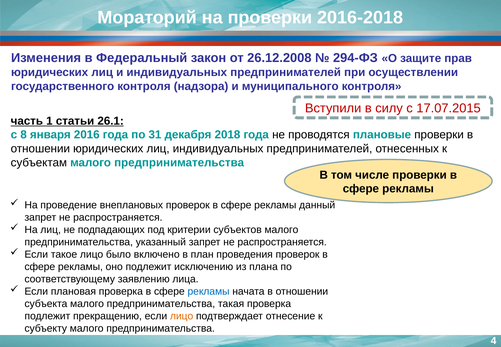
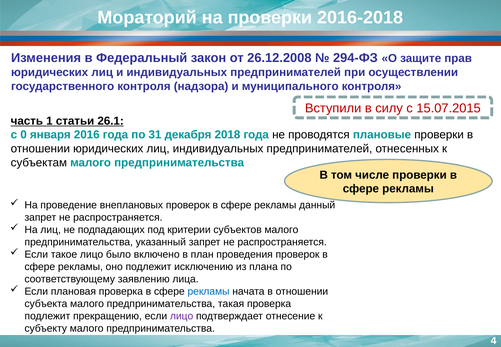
17.07.2015: 17.07.2015 -> 15.07.2015
8: 8 -> 0
лицо at (182, 316) colour: orange -> purple
